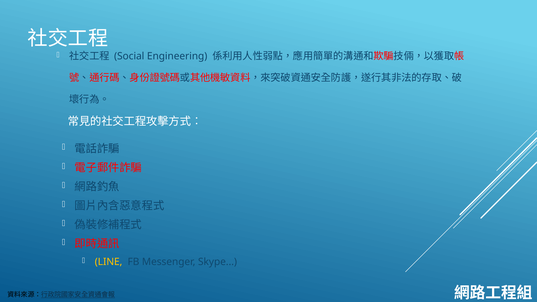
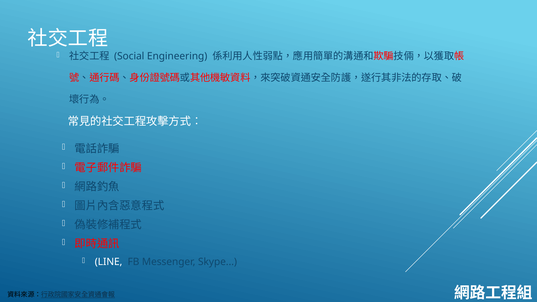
LINE colour: yellow -> white
